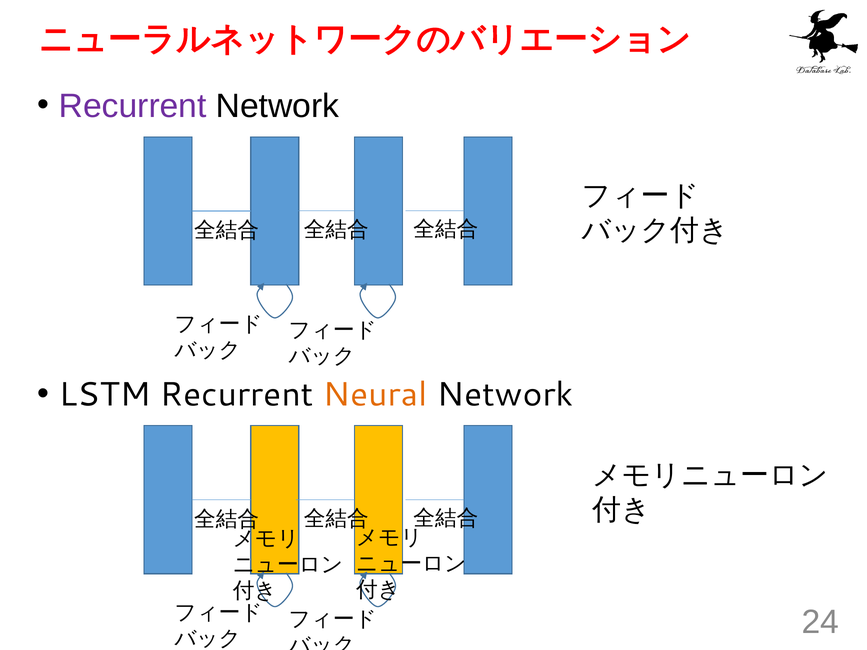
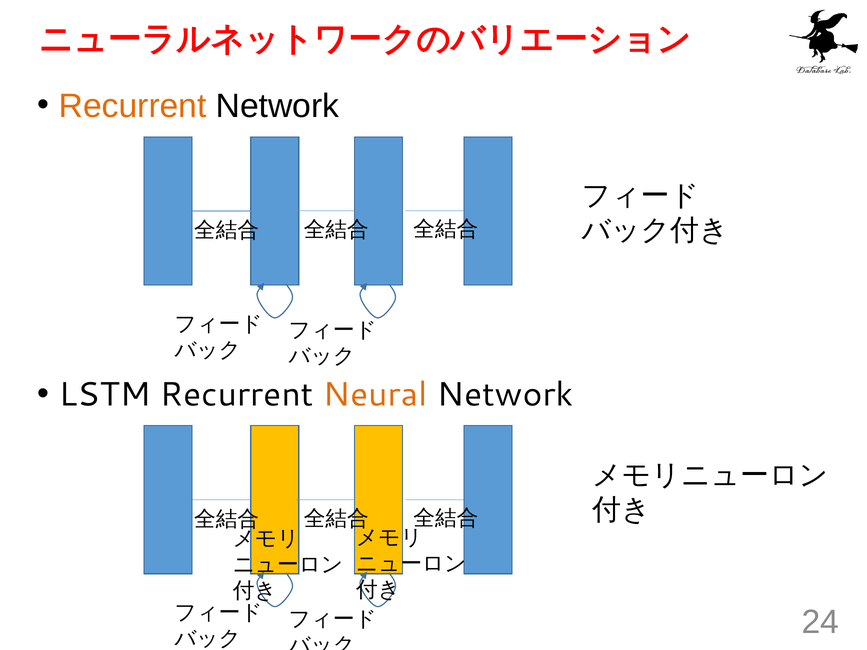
Recurrent at (133, 106) colour: purple -> orange
